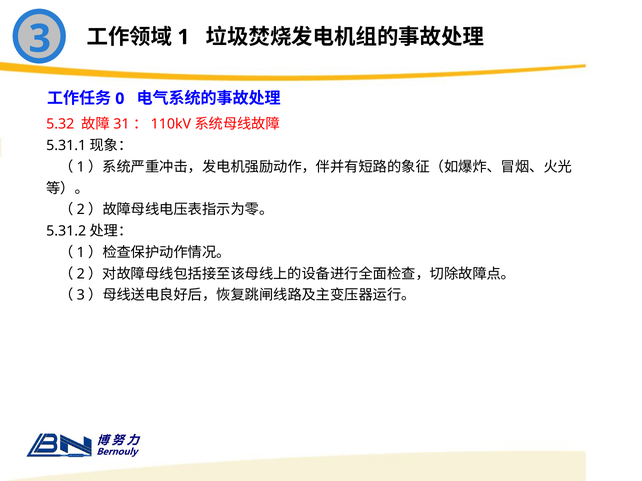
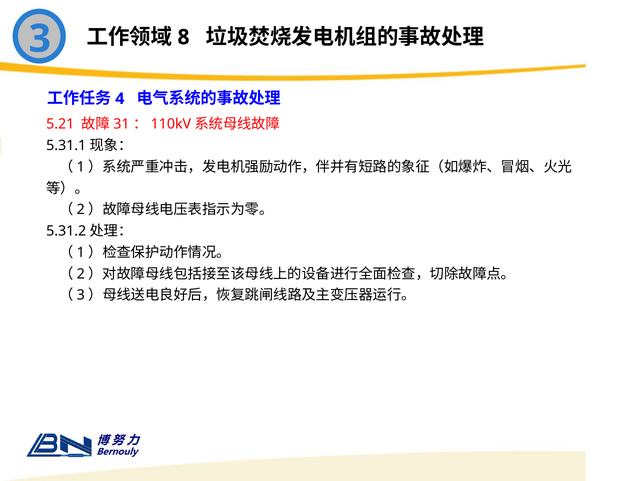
1: 1 -> 8
0: 0 -> 4
5.32: 5.32 -> 5.21
